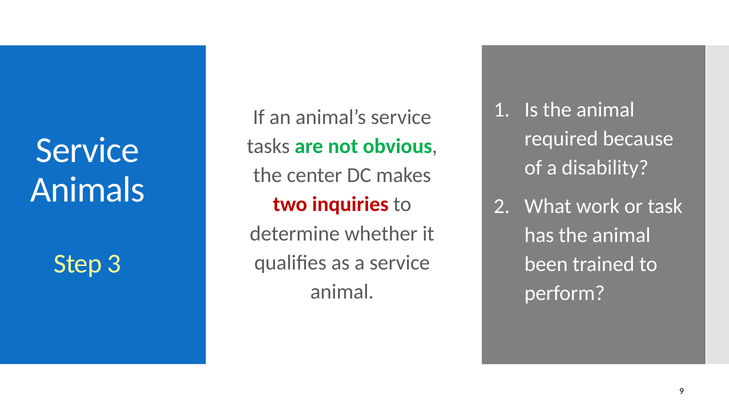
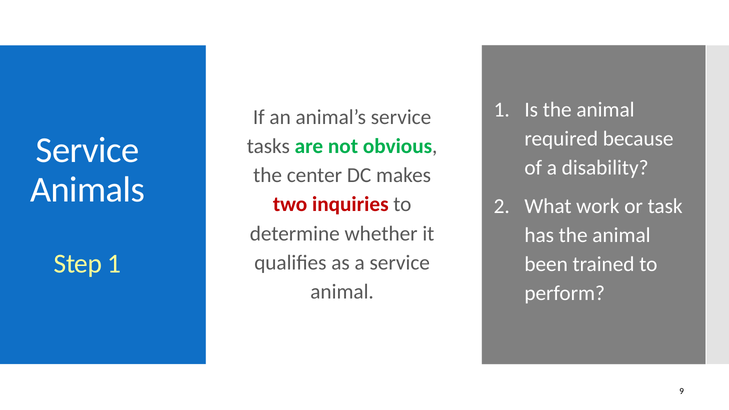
Step 3: 3 -> 1
